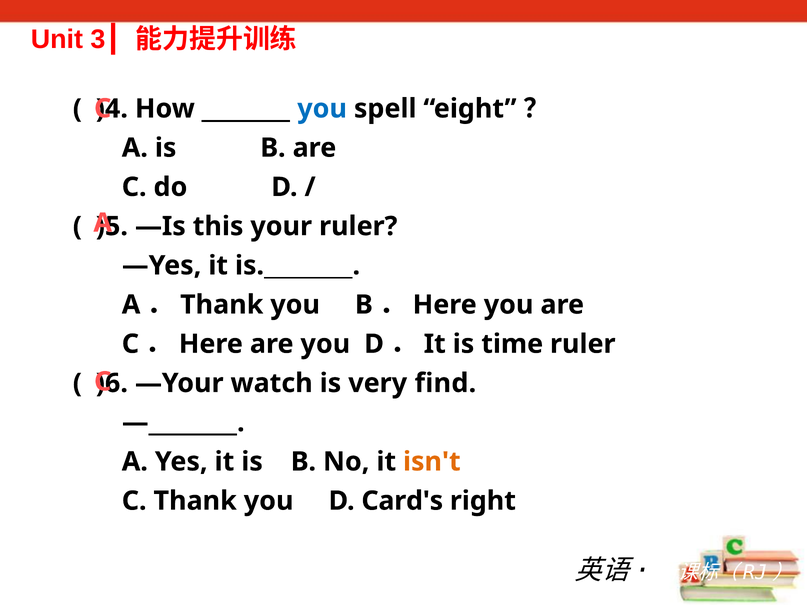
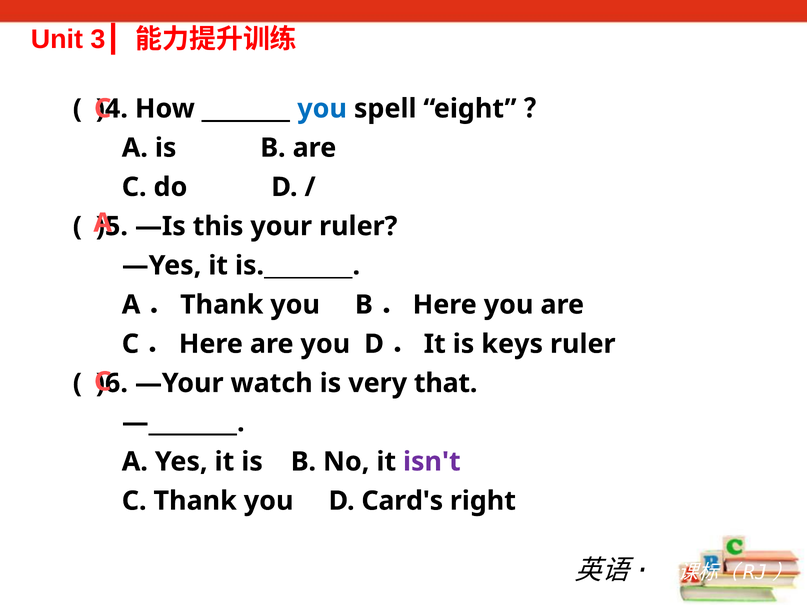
time: time -> keys
find: find -> that
isn't colour: orange -> purple
